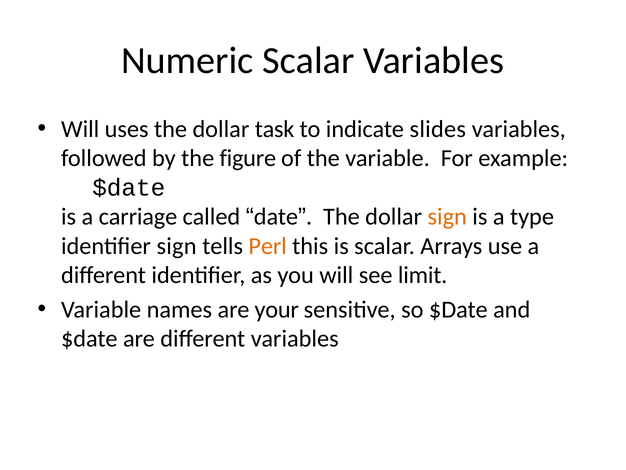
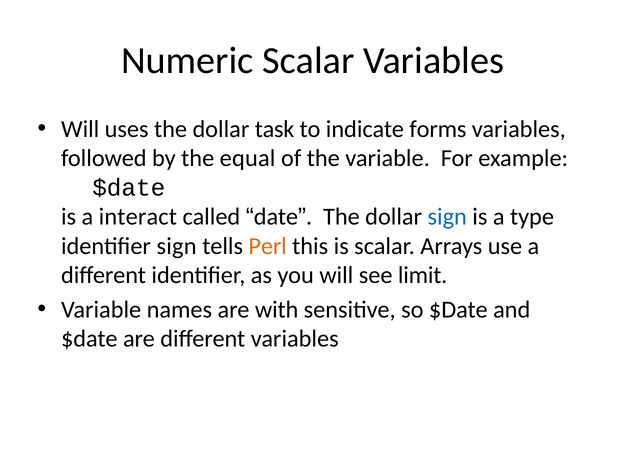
slides: slides -> forms
figure: figure -> equal
carriage: carriage -> interact
sign at (447, 217) colour: orange -> blue
your: your -> with
